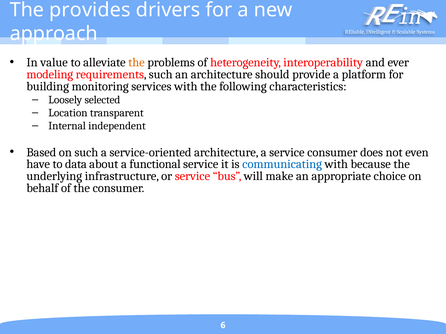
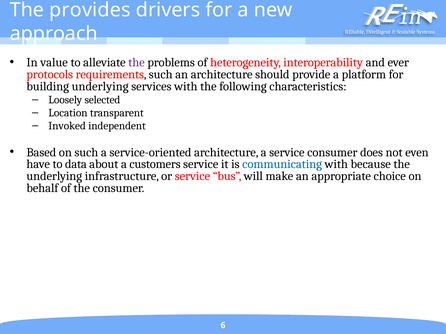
the at (137, 63) colour: orange -> purple
modeling: modeling -> protocols
building monitoring: monitoring -> underlying
Internal: Internal -> Invoked
functional: functional -> customers
